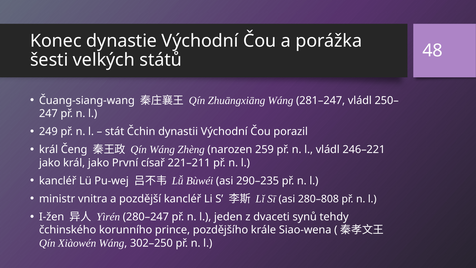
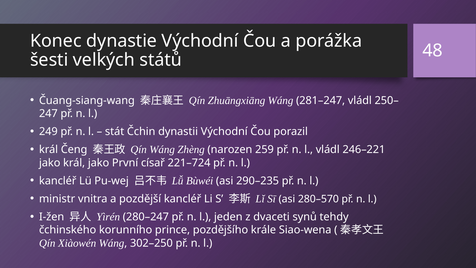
221–211: 221–211 -> 221–724
280–808: 280–808 -> 280–570
